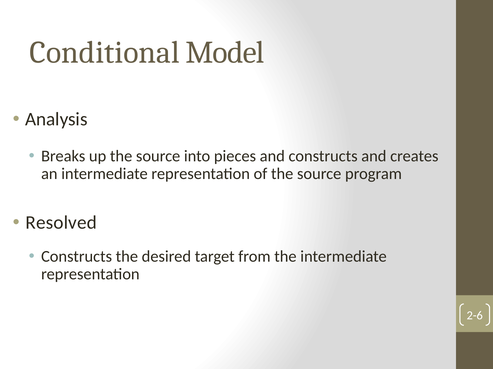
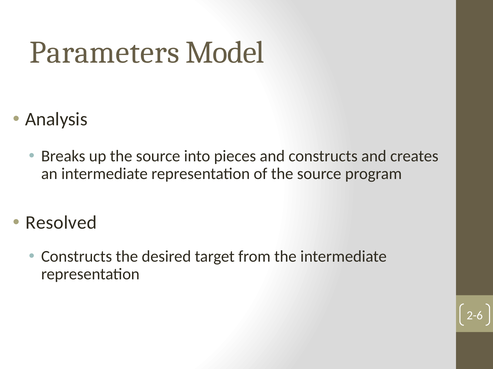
Conditional: Conditional -> Parameters
